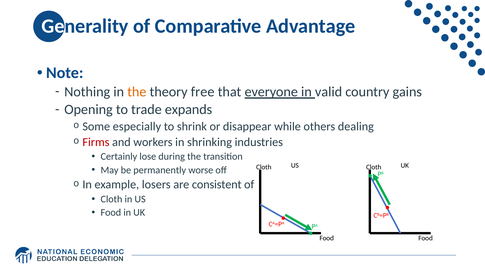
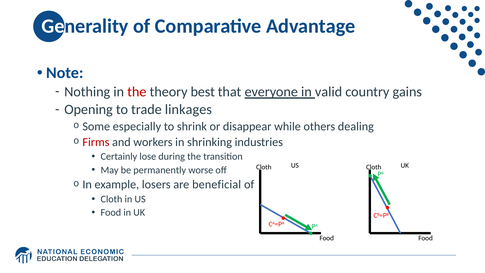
the at (137, 92) colour: orange -> red
free: free -> best
expands: expands -> linkages
consistent: consistent -> beneficial
